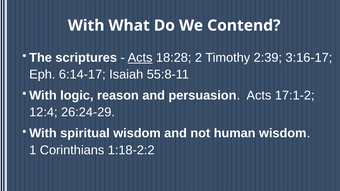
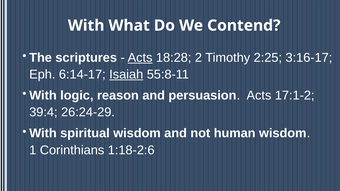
2:39: 2:39 -> 2:25
Isaiah underline: none -> present
12:4: 12:4 -> 39:4
1:18-2:2: 1:18-2:2 -> 1:18-2:6
